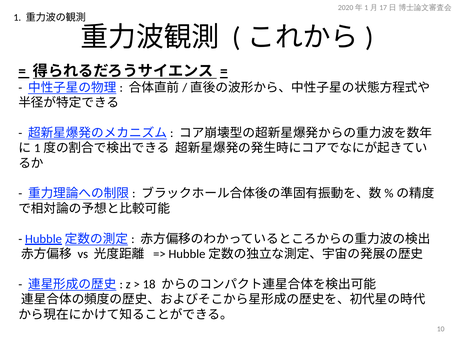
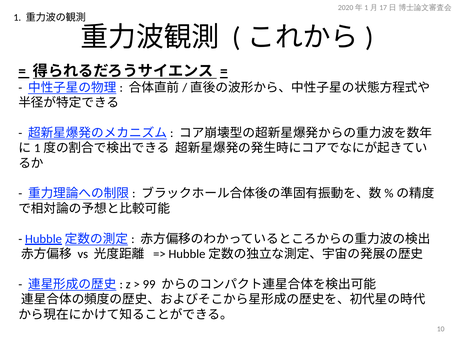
18: 18 -> 99
